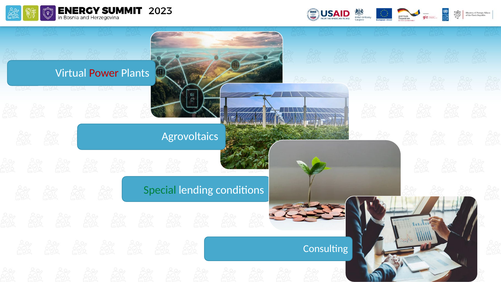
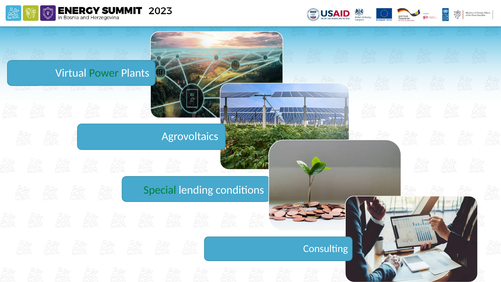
Power colour: red -> green
